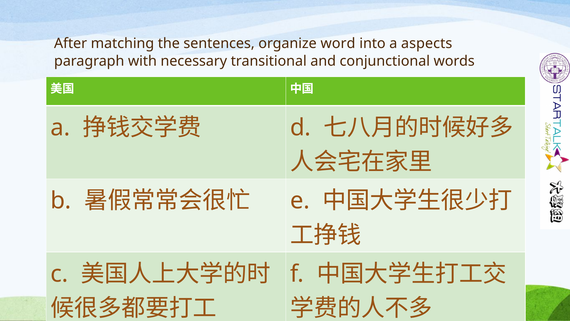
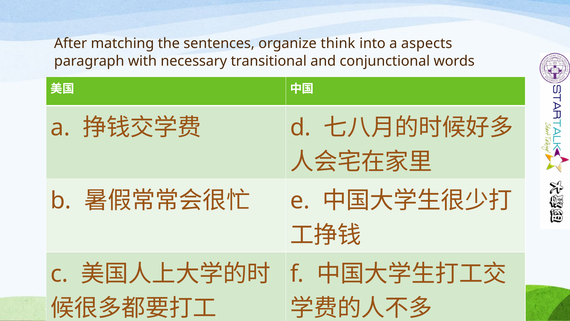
word: word -> think
